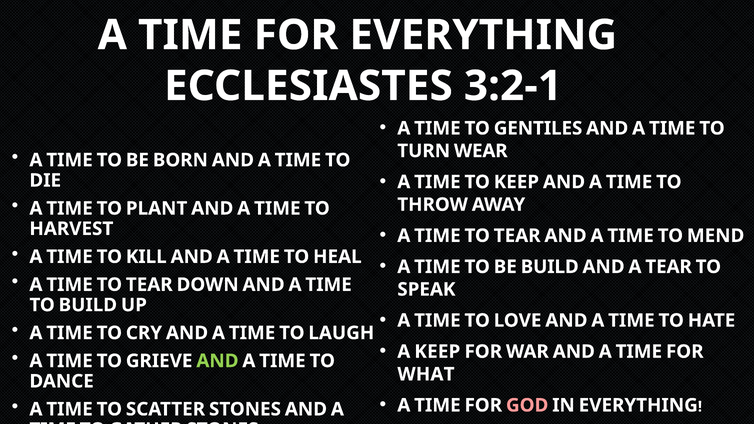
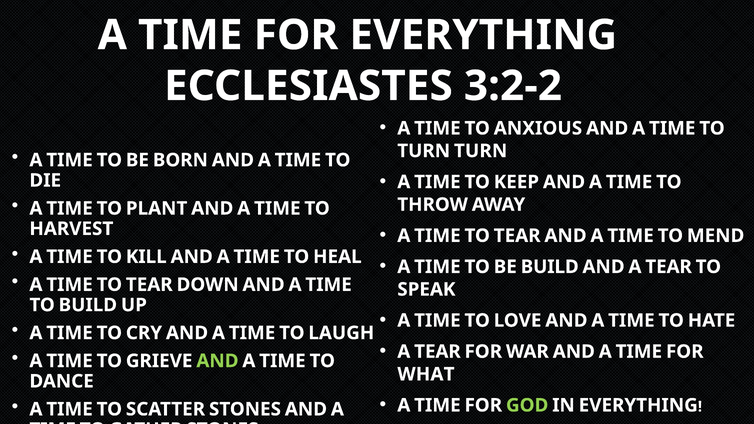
3:2-1: 3:2-1 -> 3:2-2
GENTILES: GENTILES -> ANXIOUS
TURN WEAR: WEAR -> TURN
KEEP at (437, 352): KEEP -> TEAR
GOD colour: pink -> light green
